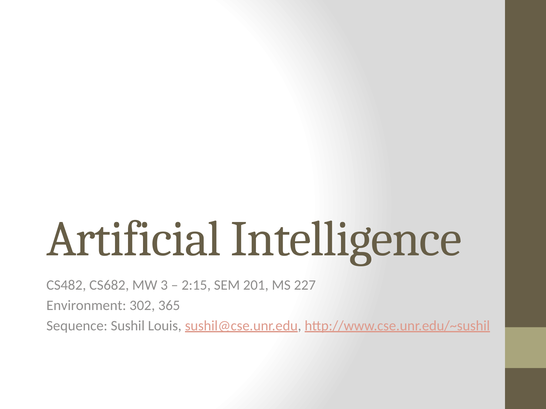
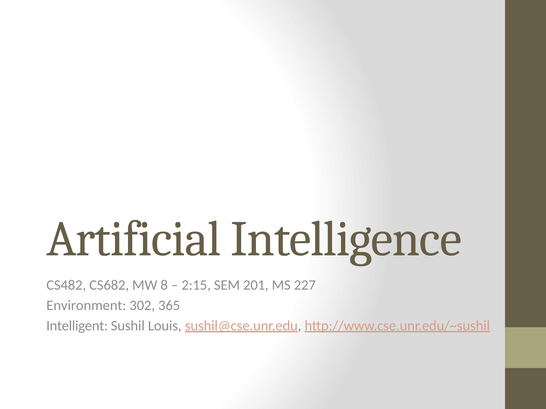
3: 3 -> 8
Sequence: Sequence -> Intelligent
